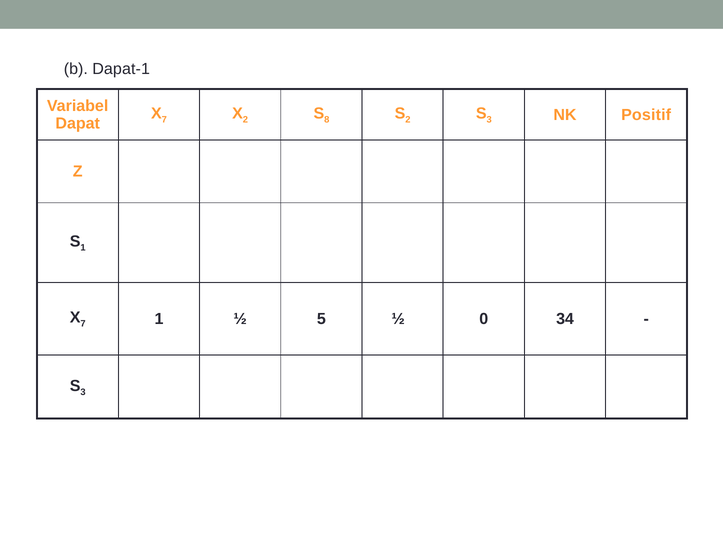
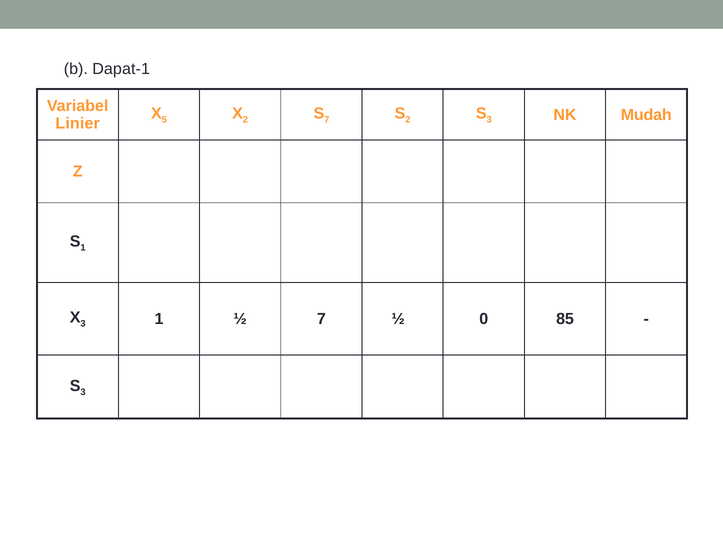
7 at (164, 120): 7 -> 5
8 at (327, 120): 8 -> 7
Positif: Positif -> Mudah
Dapat: Dapat -> Linier
7 at (83, 324): 7 -> 3
½ 5: 5 -> 7
34: 34 -> 85
